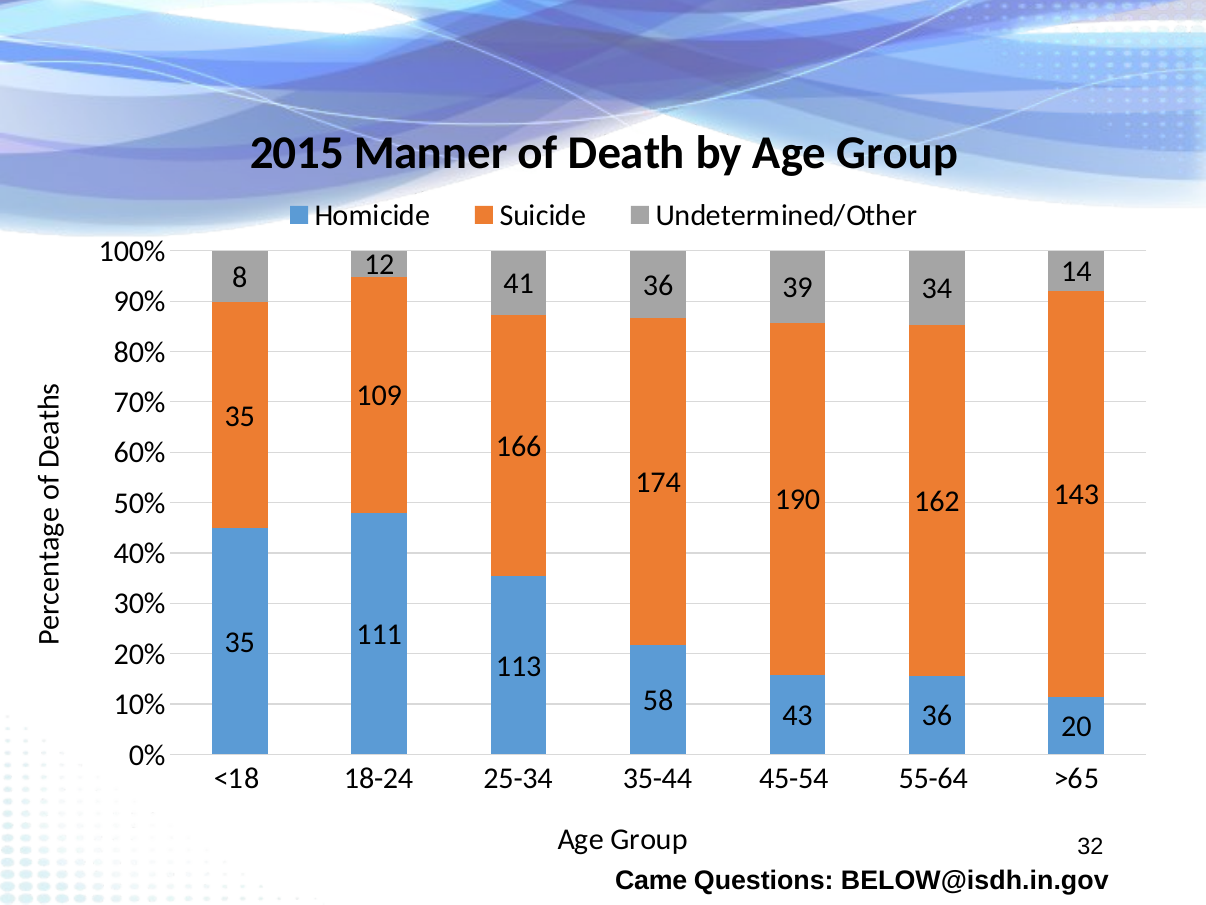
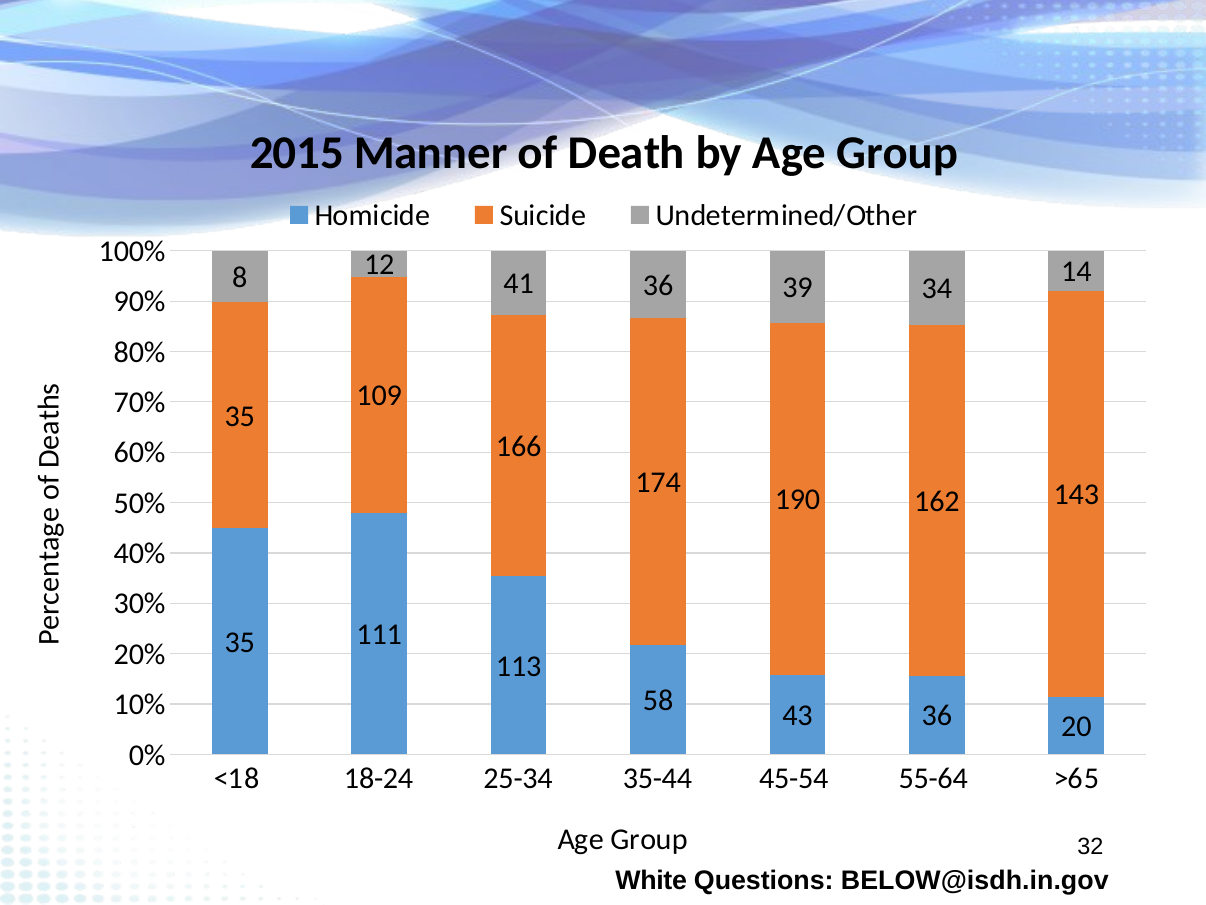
Came: Came -> White
